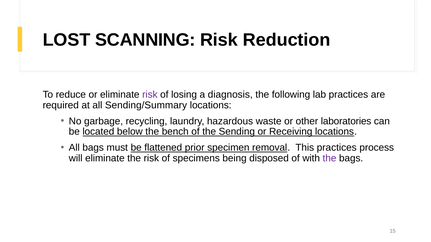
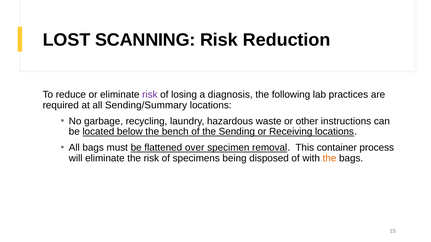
laboratories: laboratories -> instructions
prior: prior -> over
This practices: practices -> container
the at (330, 159) colour: purple -> orange
